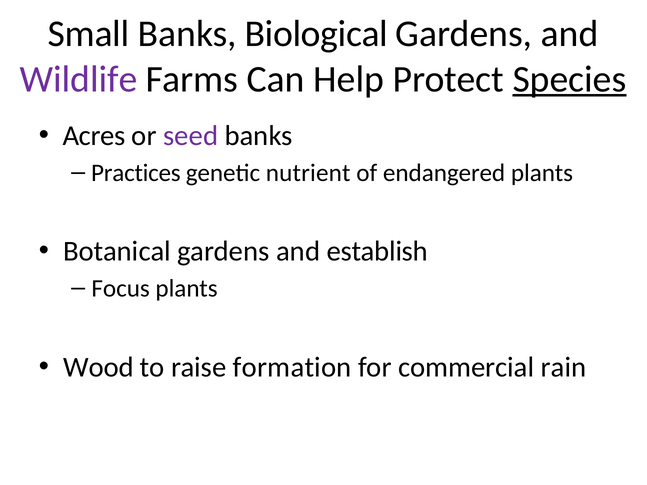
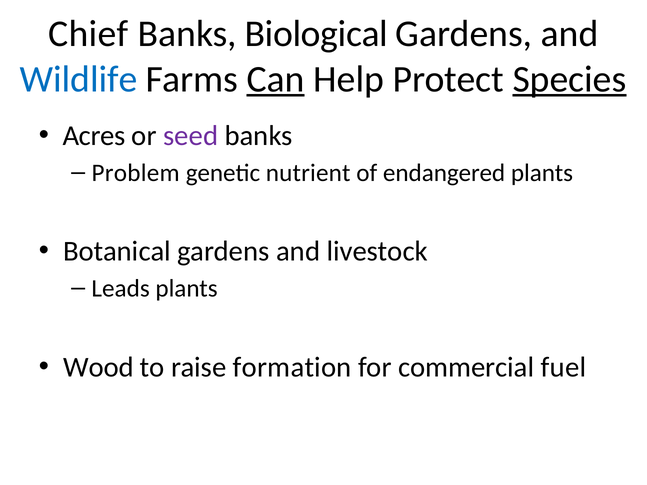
Small: Small -> Chief
Wildlife colour: purple -> blue
Can underline: none -> present
Practices: Practices -> Problem
establish: establish -> livestock
Focus: Focus -> Leads
rain: rain -> fuel
